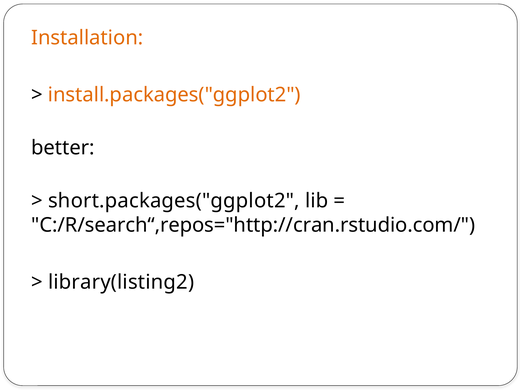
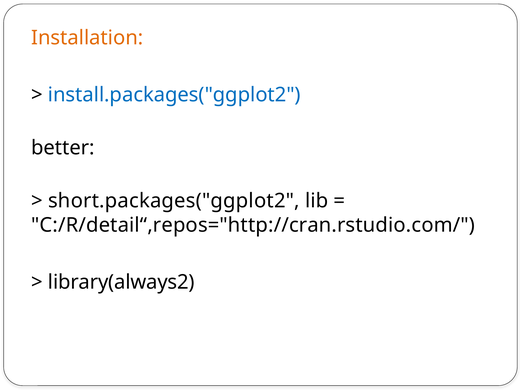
install.packages("ggplot2 colour: orange -> blue
C:/R/search“,repos="http://cran.rstudio.com/: C:/R/search“,repos="http://cran.rstudio.com/ -> C:/R/detail“,repos="http://cran.rstudio.com/
library(listing2: library(listing2 -> library(always2
